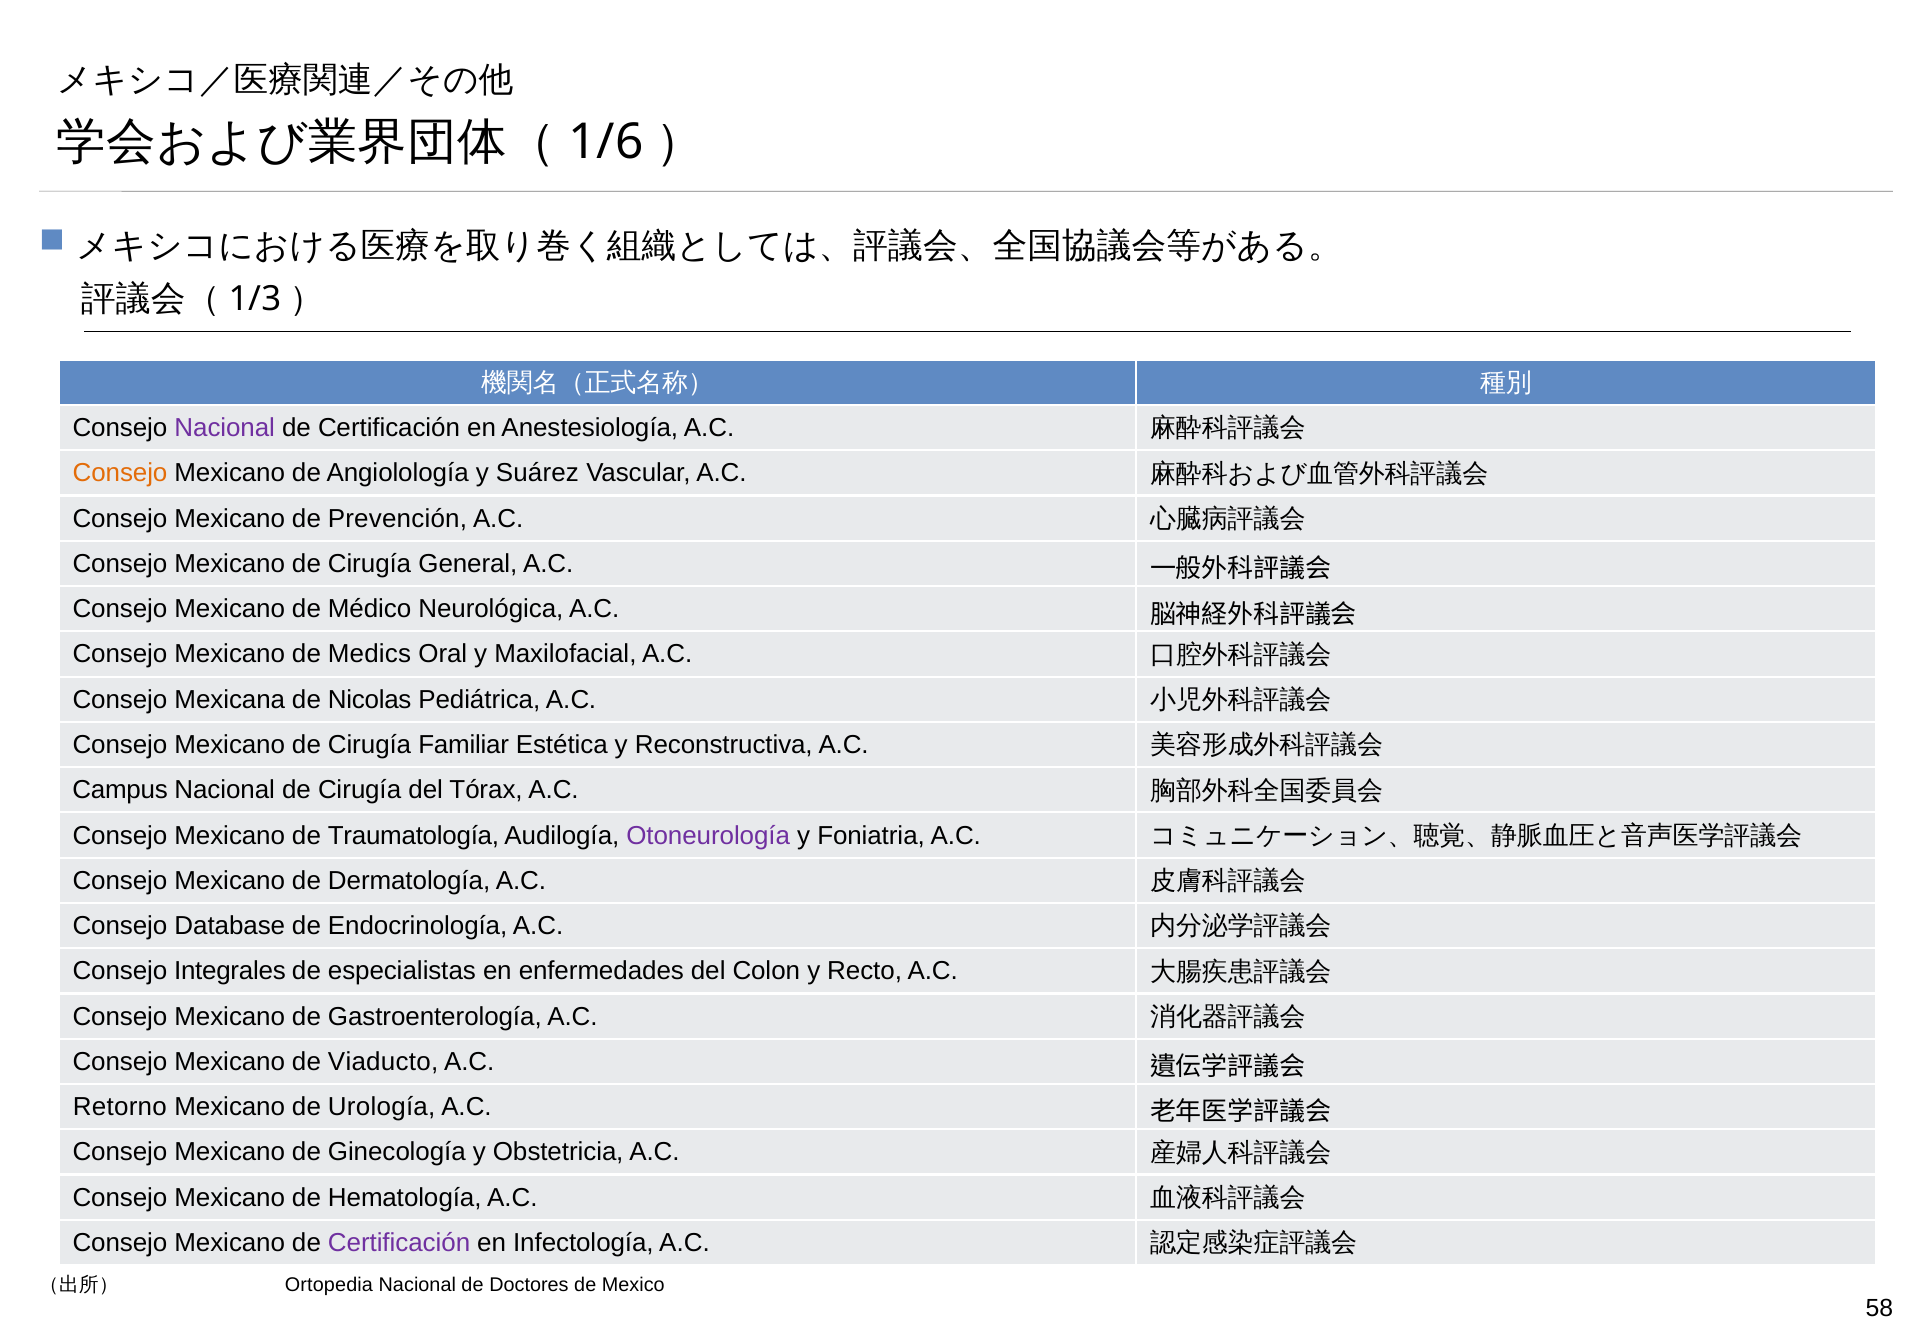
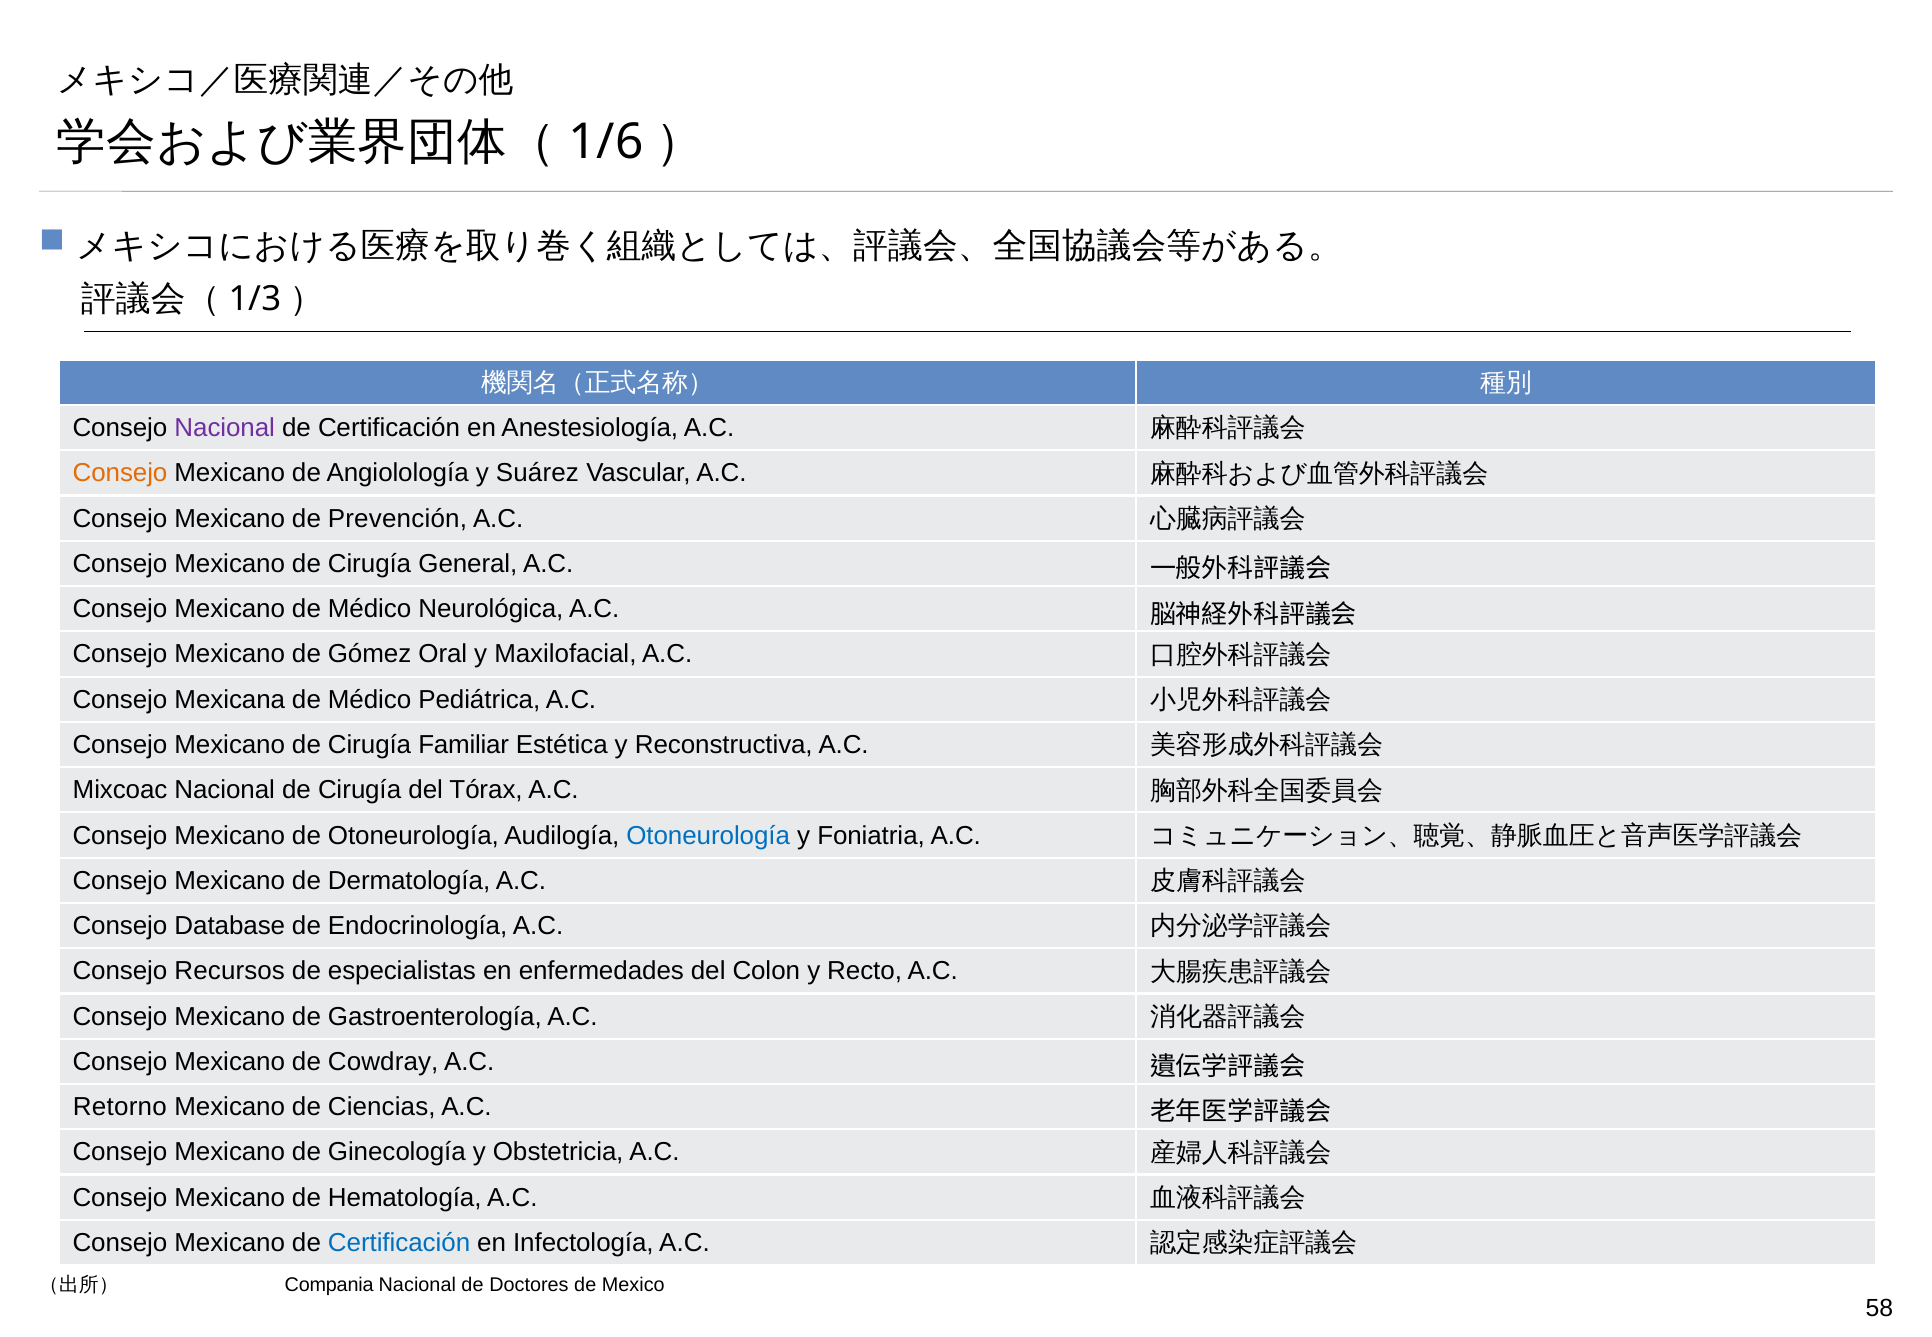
Medics: Medics -> Gómez
Nicolas at (370, 700): Nicolas -> Médico
Campus: Campus -> Mixcoac
de Traumatología: Traumatología -> Otoneurología
Otoneurología at (708, 836) colour: purple -> blue
Integrales: Integrales -> Recursos
Viaducto: Viaducto -> Cowdray
Urología: Urología -> Ciencias
Certificación at (399, 1243) colour: purple -> blue
Ortopedia: Ortopedia -> Compania
